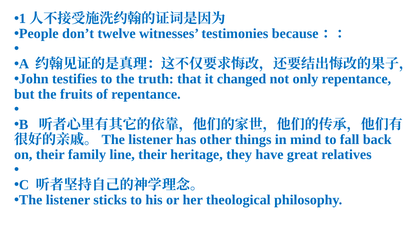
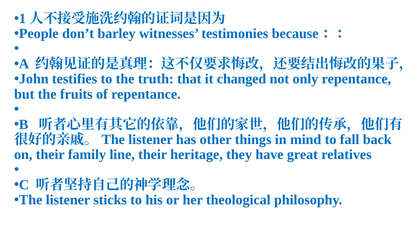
twelve: twelve -> barley
